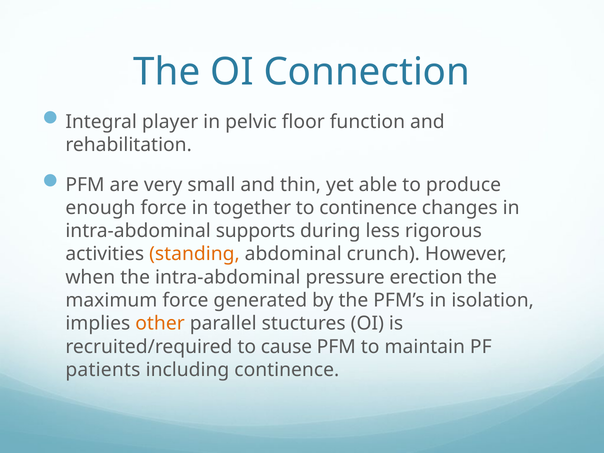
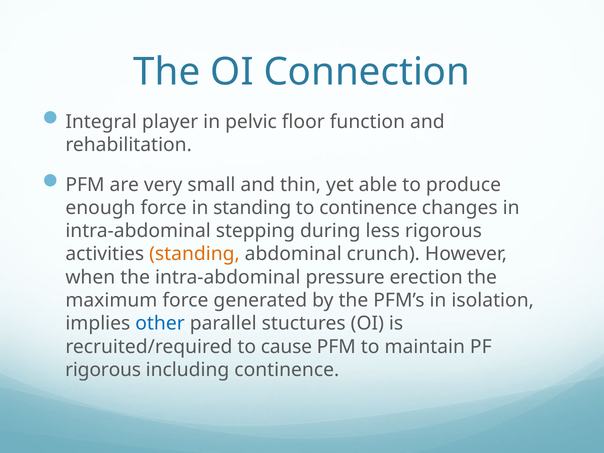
in together: together -> standing
supports: supports -> stepping
other colour: orange -> blue
patients at (103, 370): patients -> rigorous
